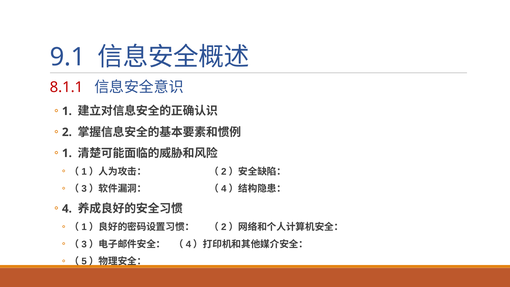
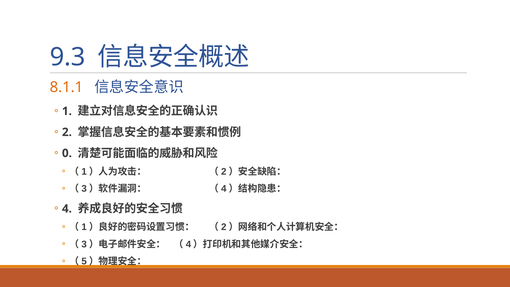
9.1: 9.1 -> 9.3
8.1.1 colour: red -> orange
1 at (67, 153): 1 -> 0
